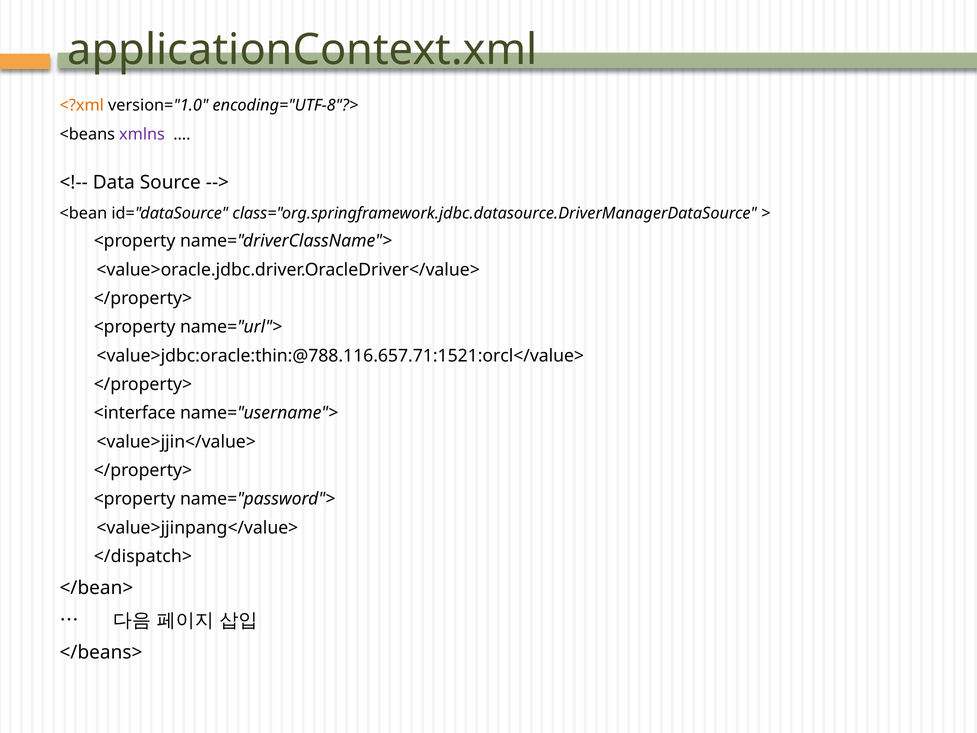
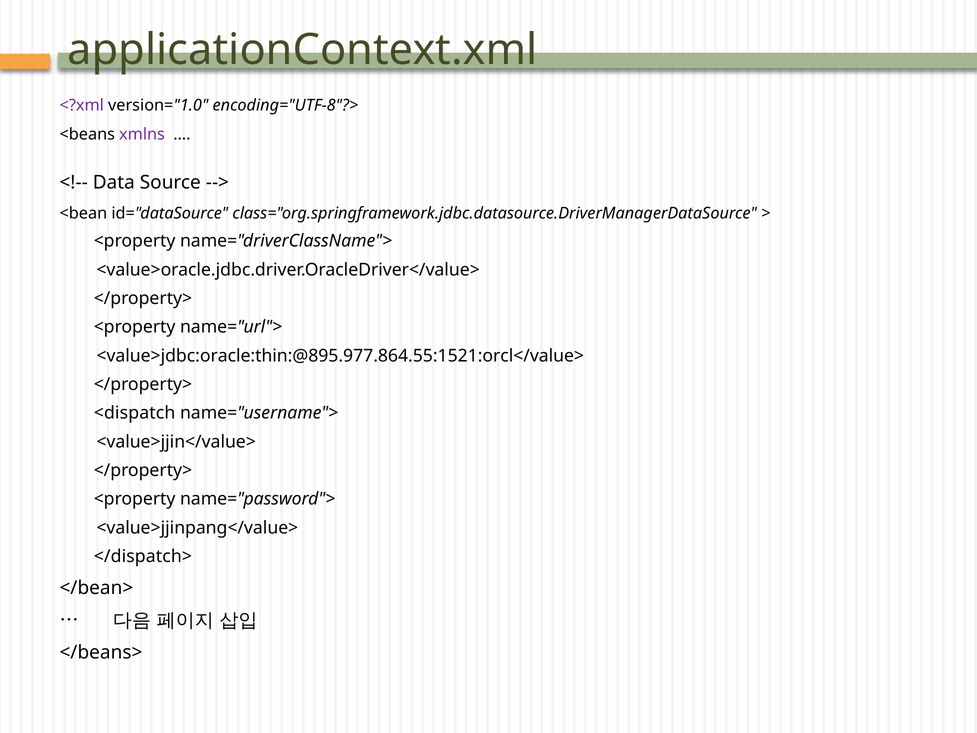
<?xml colour: orange -> purple
<value>jdbc:oracle:thin:@788.116.657.71:1521:orcl</value>: <value>jdbc:oracle:thin:@788.116.657.71:1521:orcl</value> -> <value>jdbc:oracle:thin:@895.977.864.55:1521:orcl</value>
<interface: <interface -> <dispatch
